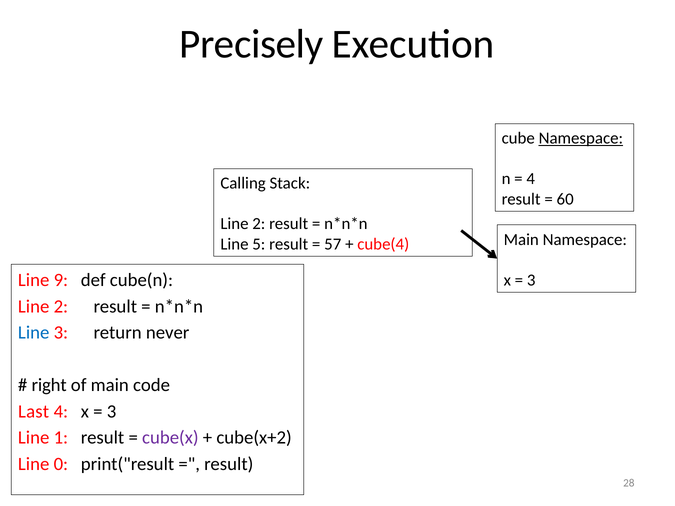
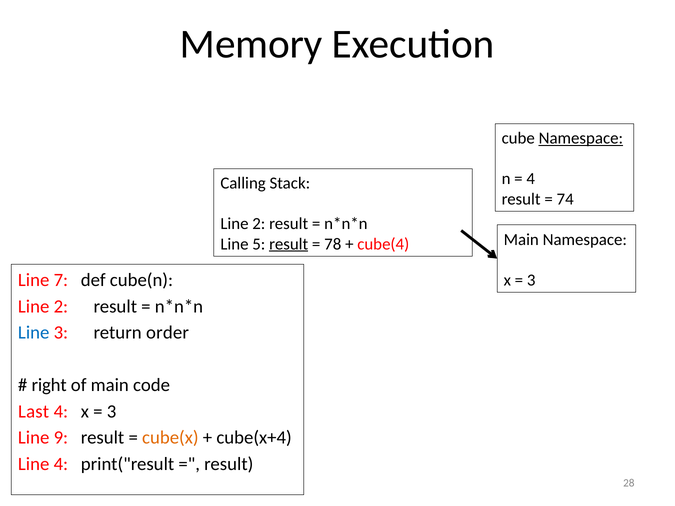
Precisely: Precisely -> Memory
60: 60 -> 74
result at (289, 244) underline: none -> present
57: 57 -> 78
9: 9 -> 7
never: never -> order
1: 1 -> 9
cube(x colour: purple -> orange
cube(x+2: cube(x+2 -> cube(x+4
Line 0: 0 -> 4
